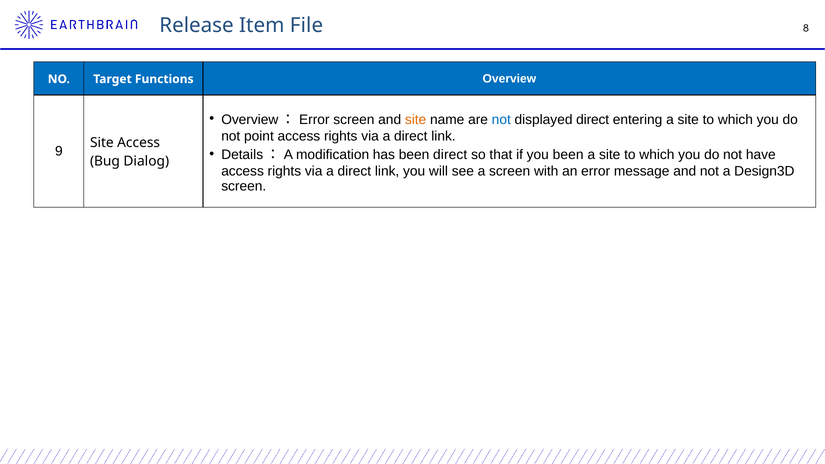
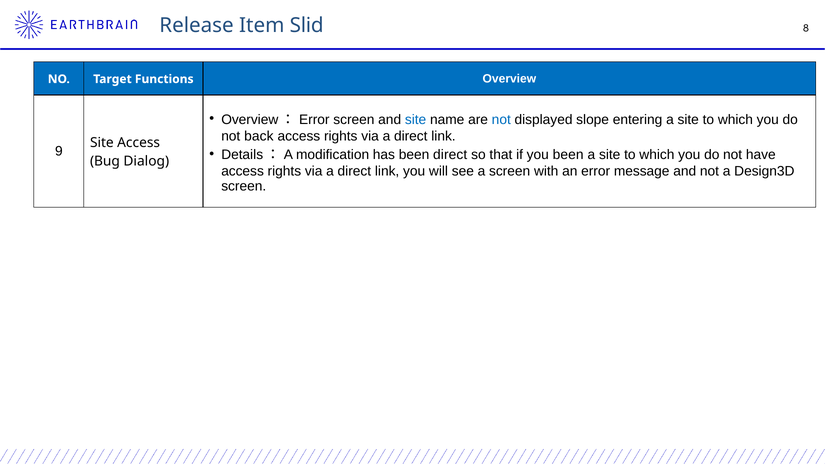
File: File -> Slid
site at (416, 120) colour: orange -> blue
displayed direct: direct -> slope
point: point -> back
